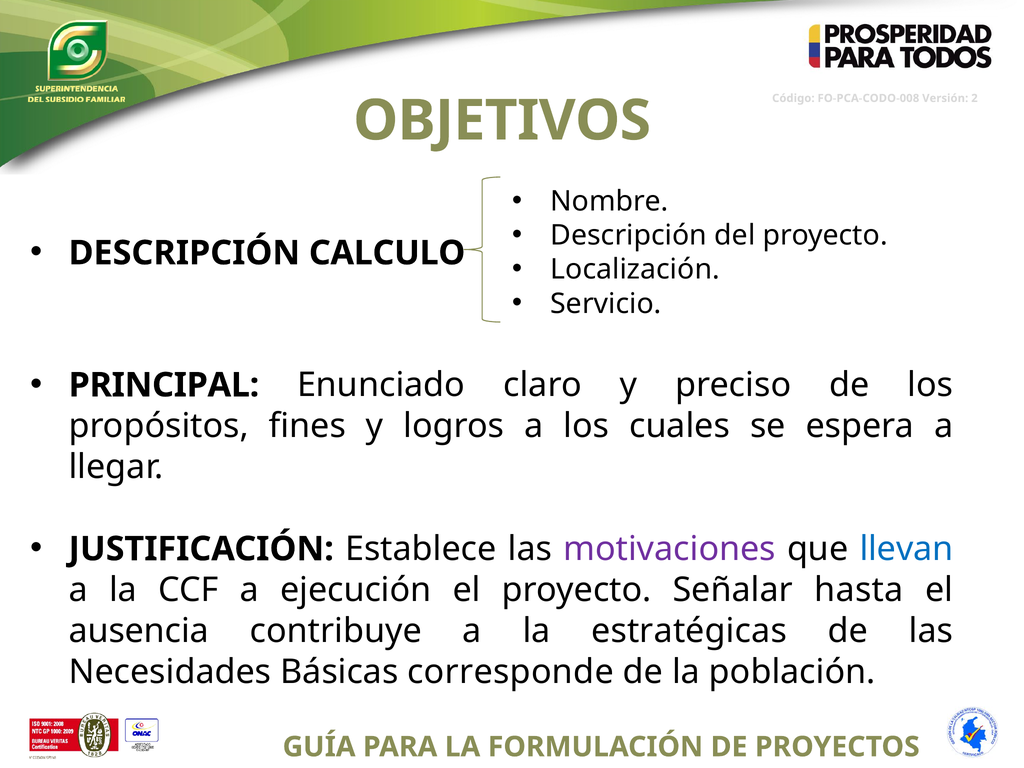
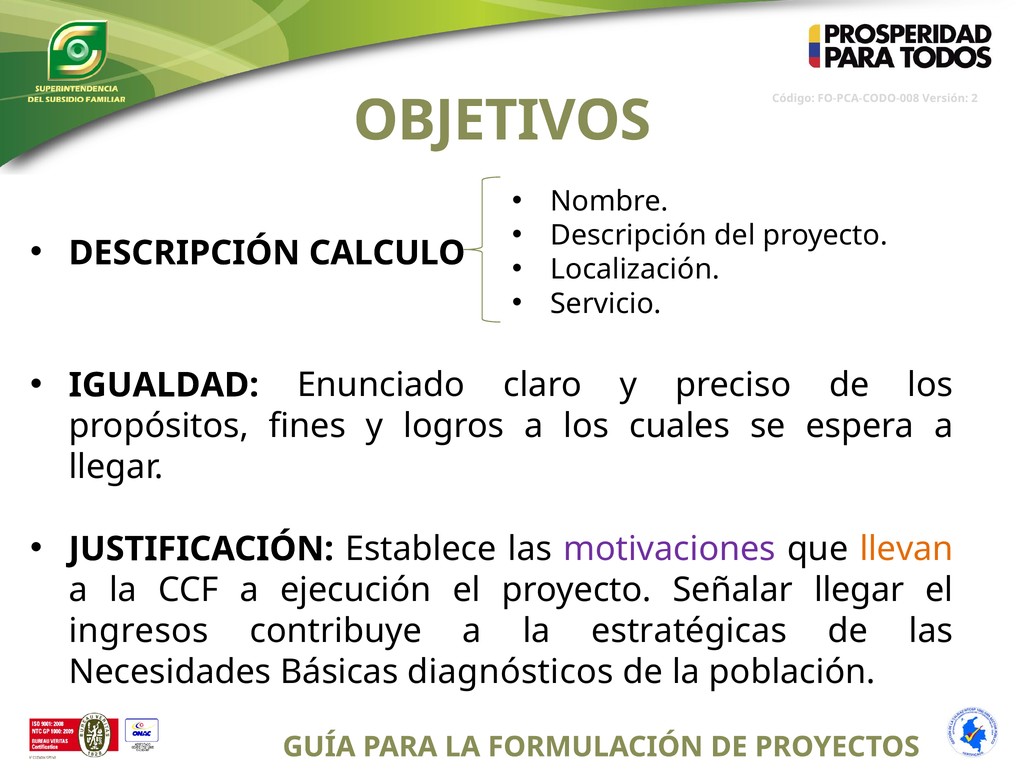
PRINCIPAL: PRINCIPAL -> IGUALDAD
llevan colour: blue -> orange
Señalar hasta: hasta -> llegar
ausencia: ausencia -> ingresos
corresponde: corresponde -> diagnósticos
